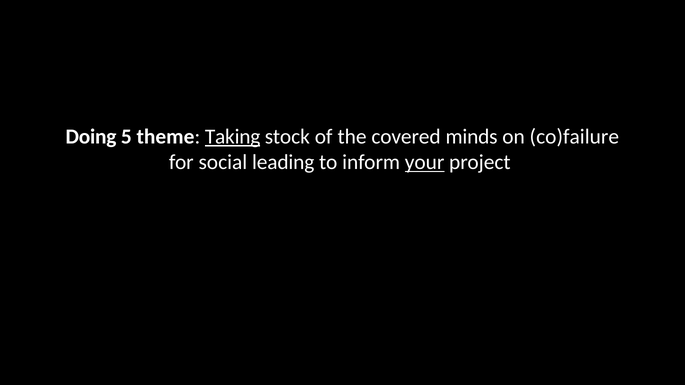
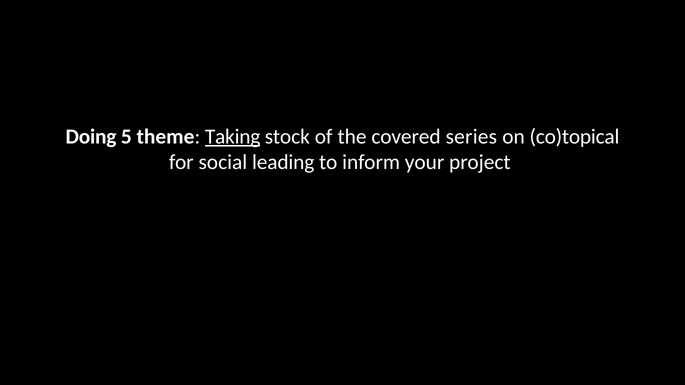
minds: minds -> series
co)failure: co)failure -> co)topical
your underline: present -> none
